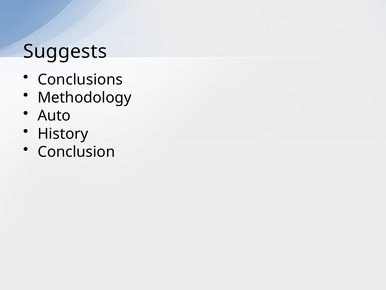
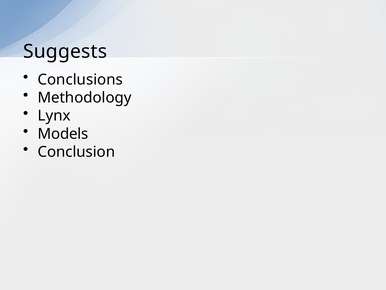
Auto: Auto -> Lynx
History: History -> Models
